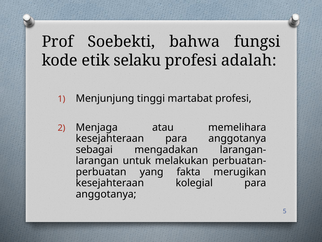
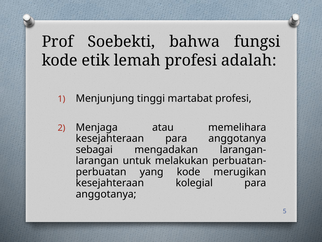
selaku: selaku -> lemah
yang fakta: fakta -> kode
